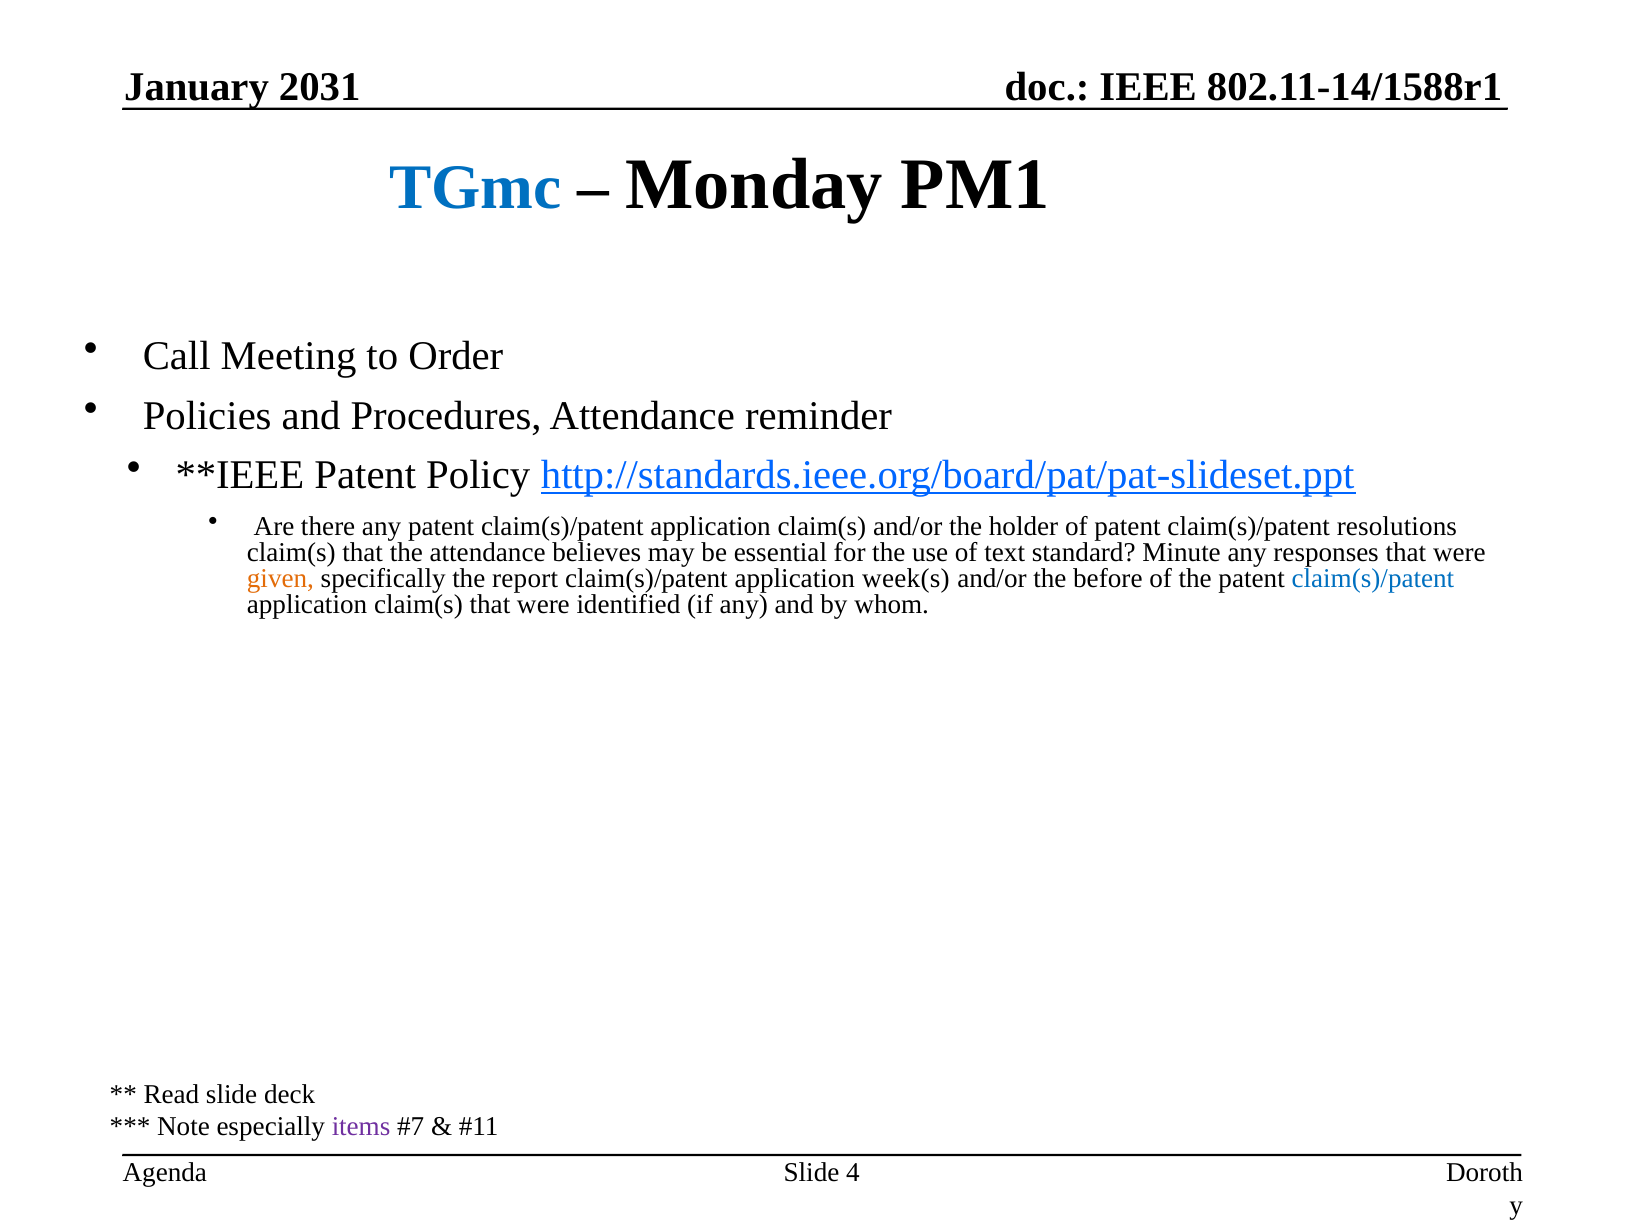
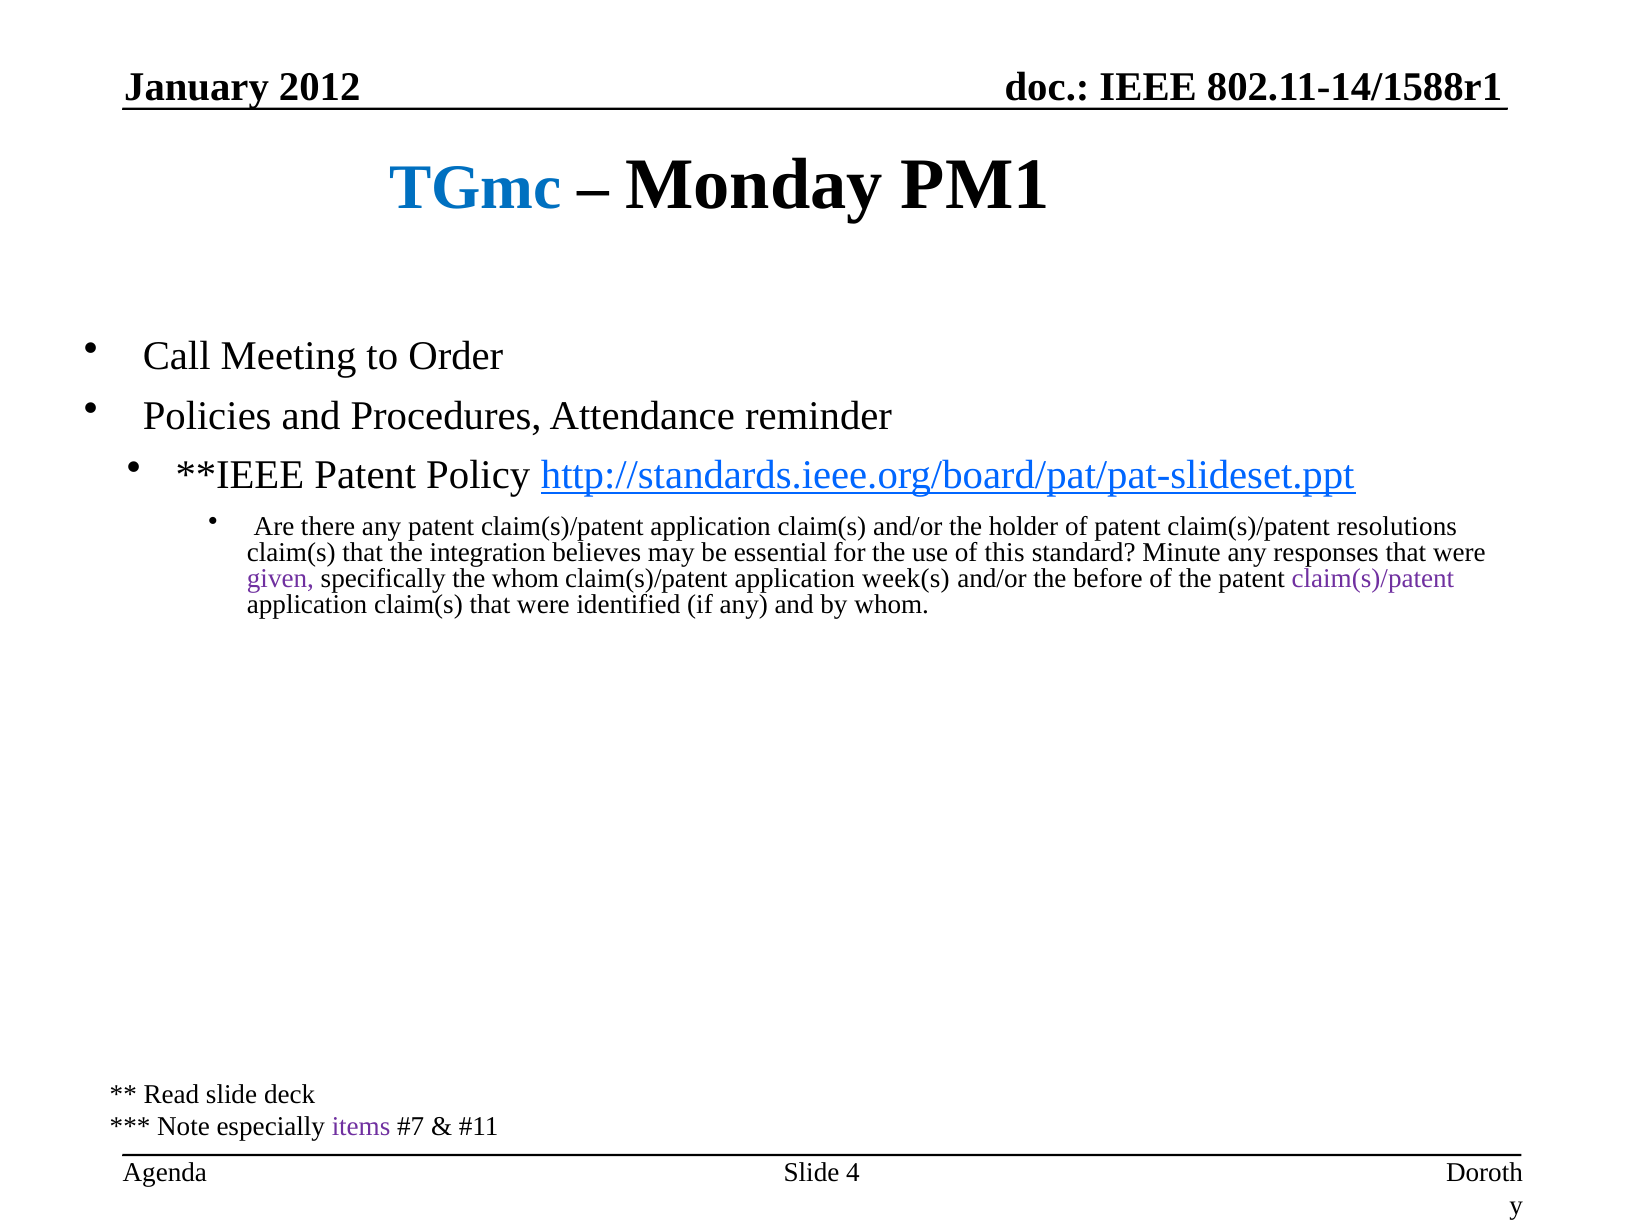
2031: 2031 -> 2012
the attendance: attendance -> integration
text: text -> this
given colour: orange -> purple
the report: report -> whom
claim(s)/patent at (1373, 578) colour: blue -> purple
